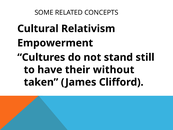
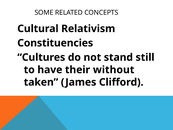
Empowerment: Empowerment -> Constituencies
